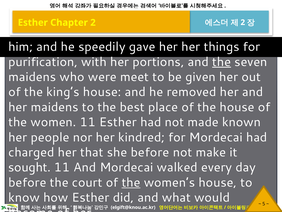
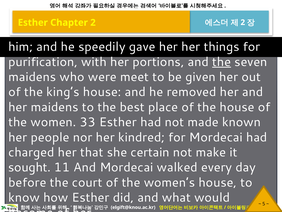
women 11: 11 -> 33
she before: before -> certain
the at (131, 182) underline: present -> none
